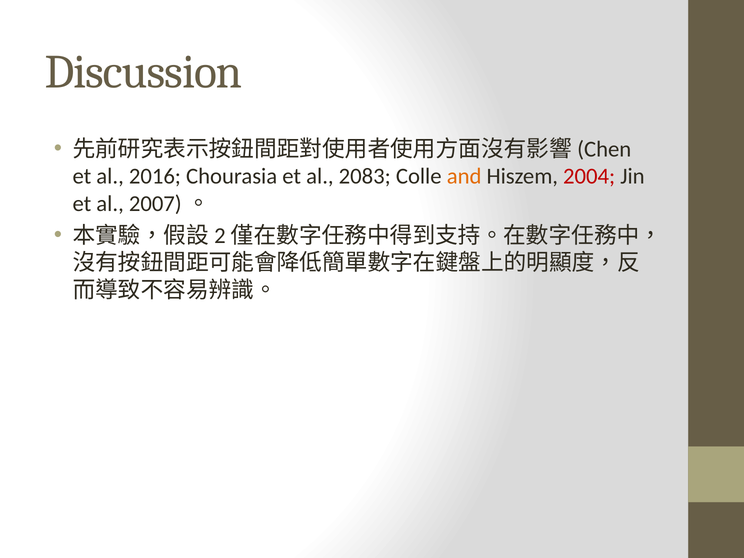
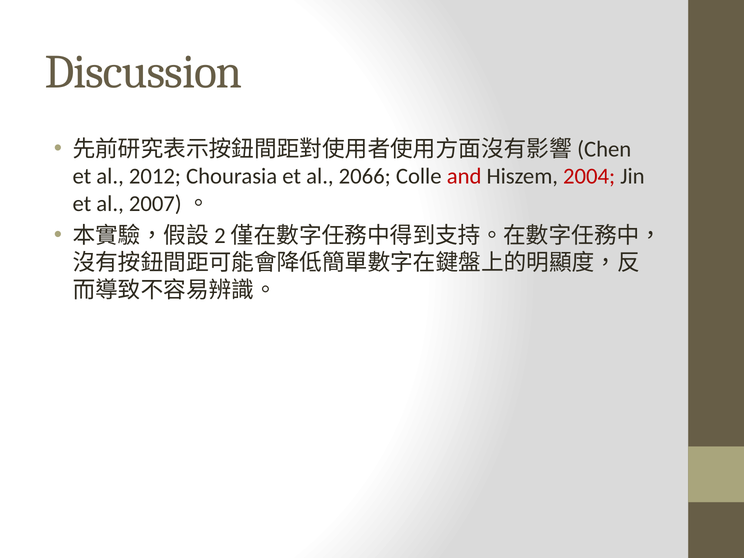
2016: 2016 -> 2012
2083: 2083 -> 2066
and colour: orange -> red
